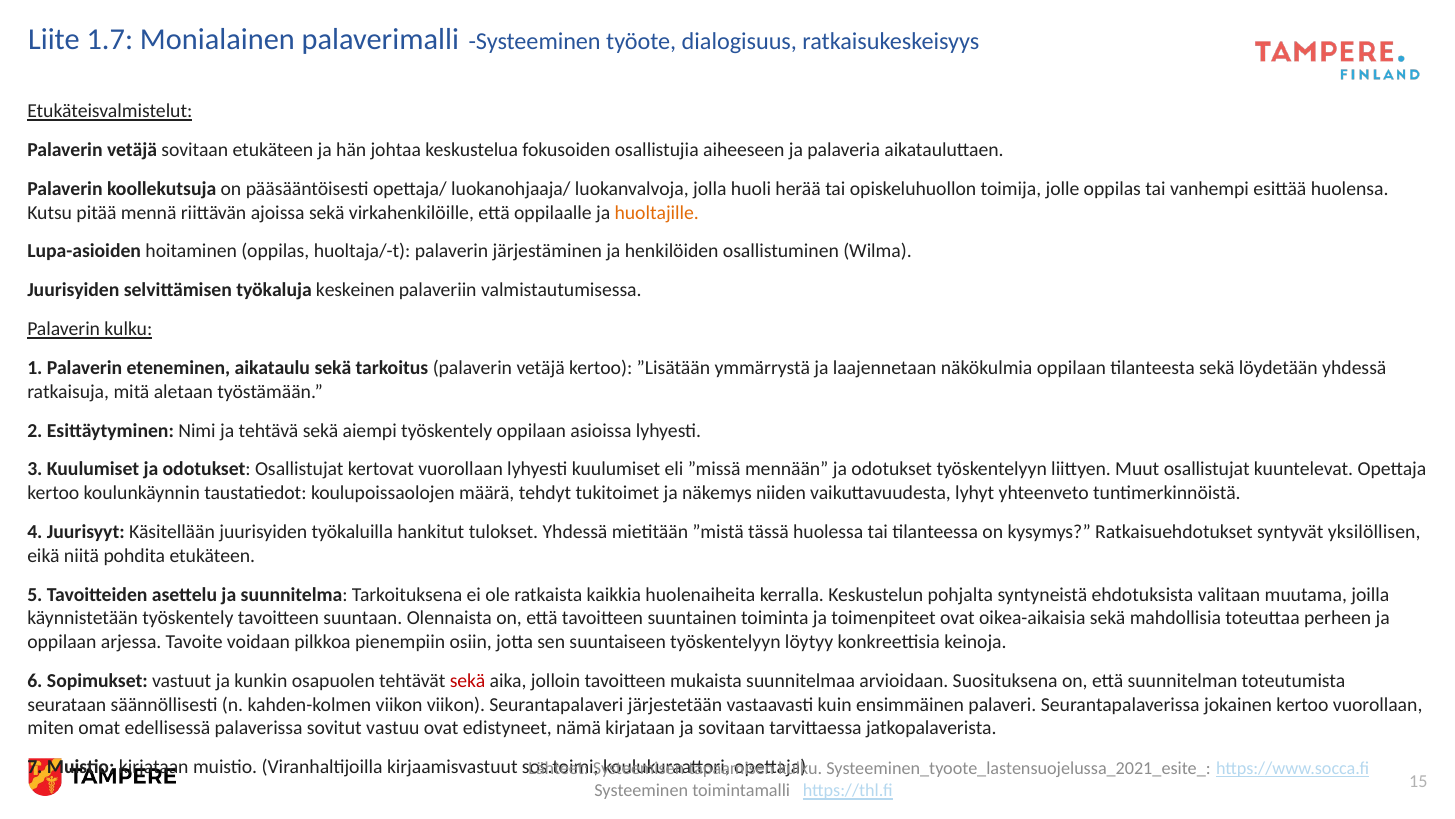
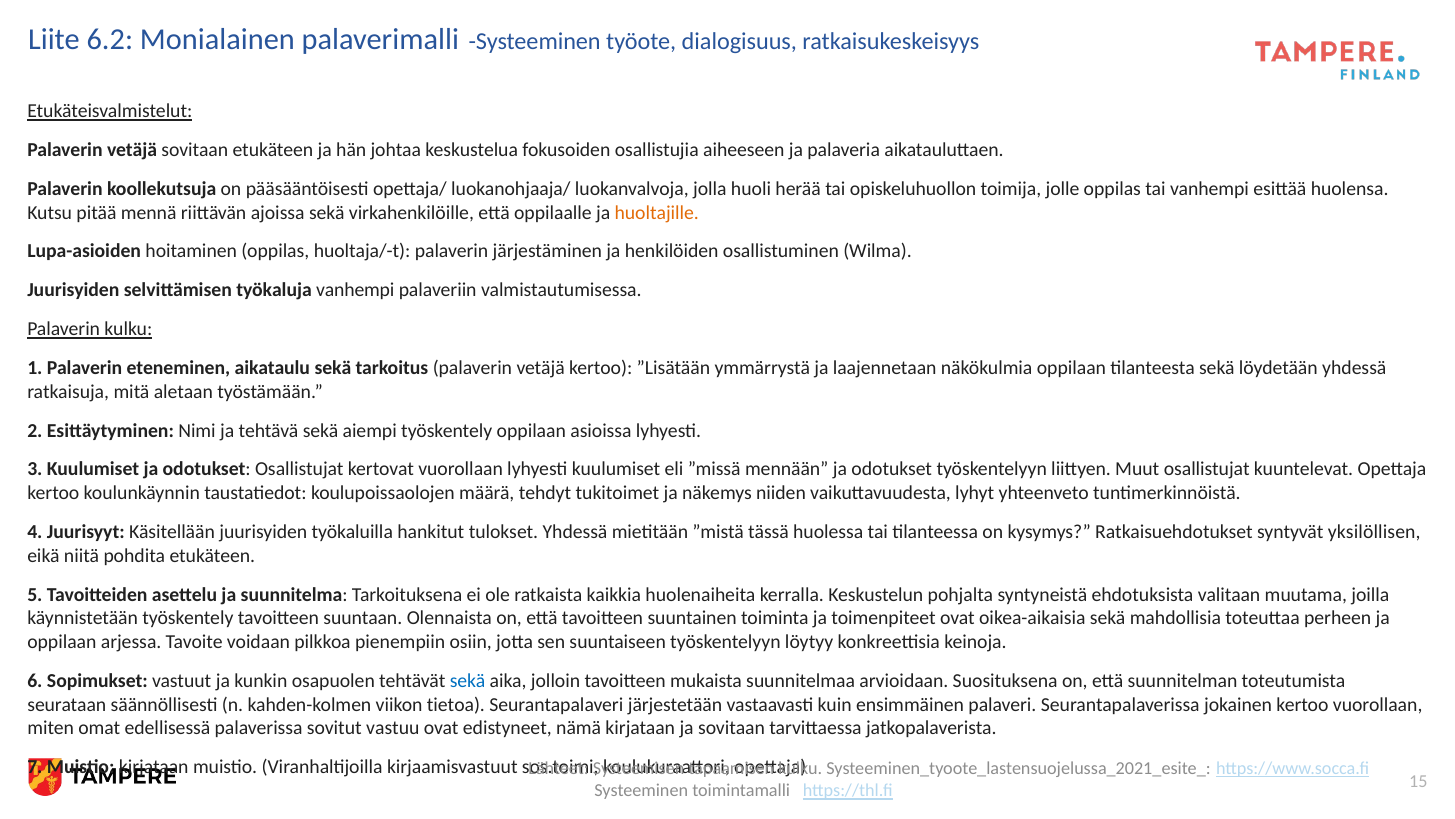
1.7: 1.7 -> 6.2
työkaluja keskeinen: keskeinen -> vanhempi
sekä at (468, 680) colour: red -> blue
viikon viikon: viikon -> tietoa
